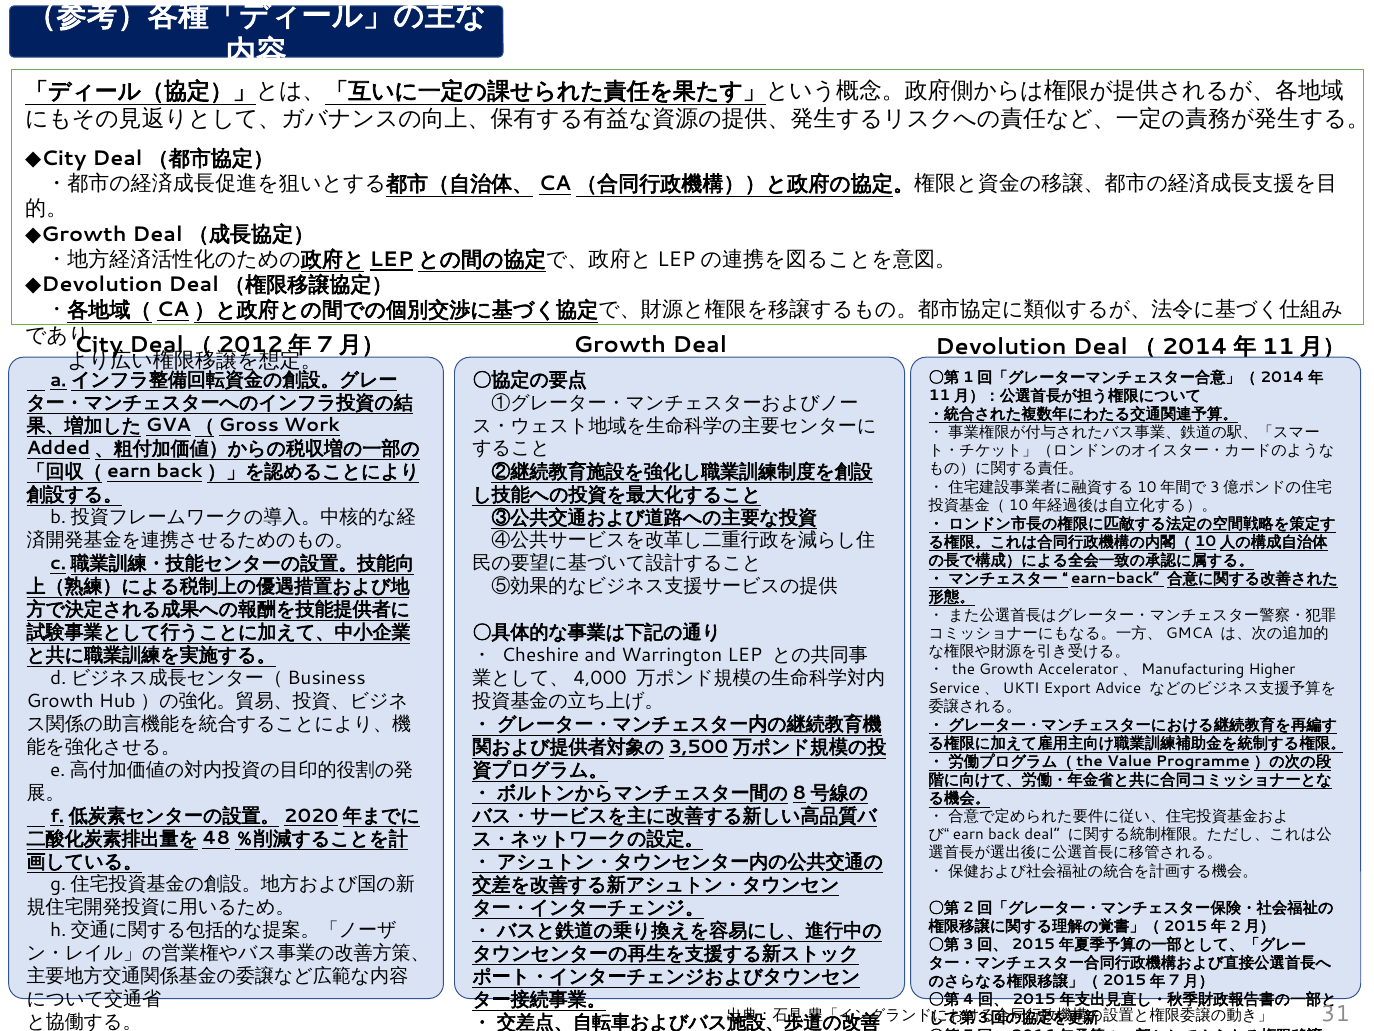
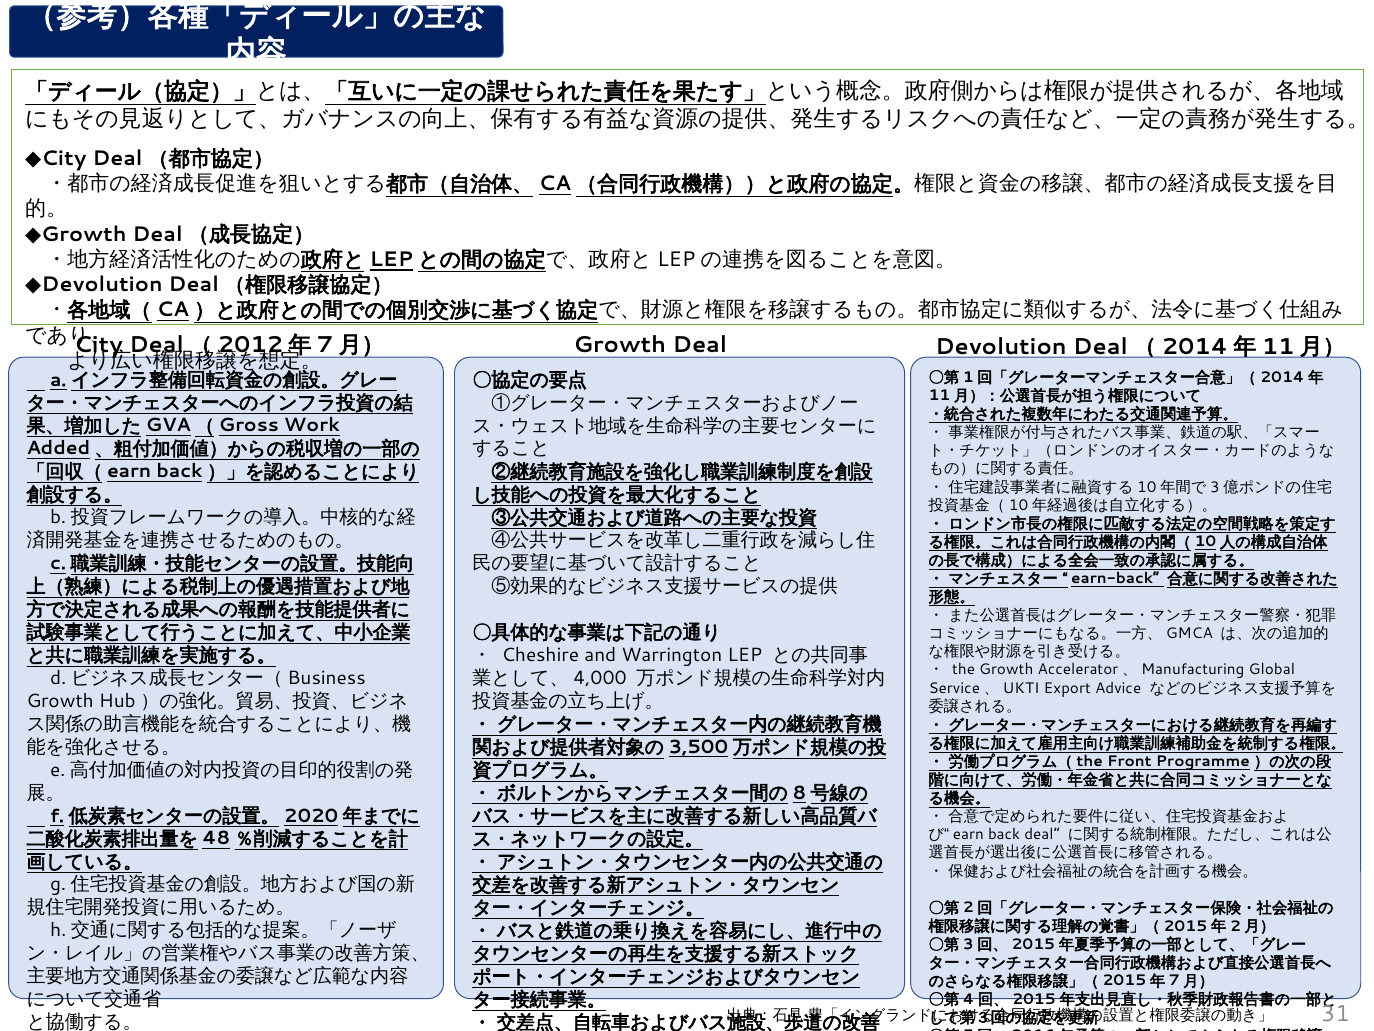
Higher: Higher -> Global
Value: Value -> Front
